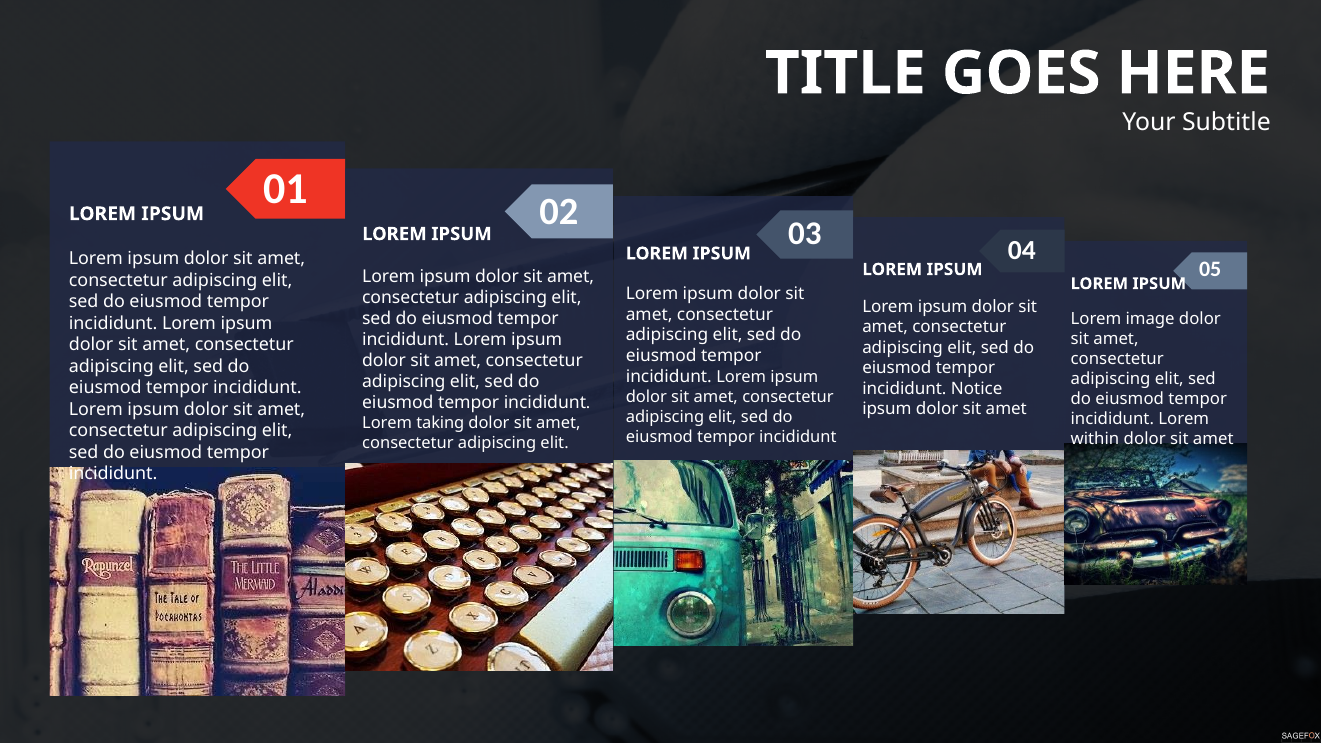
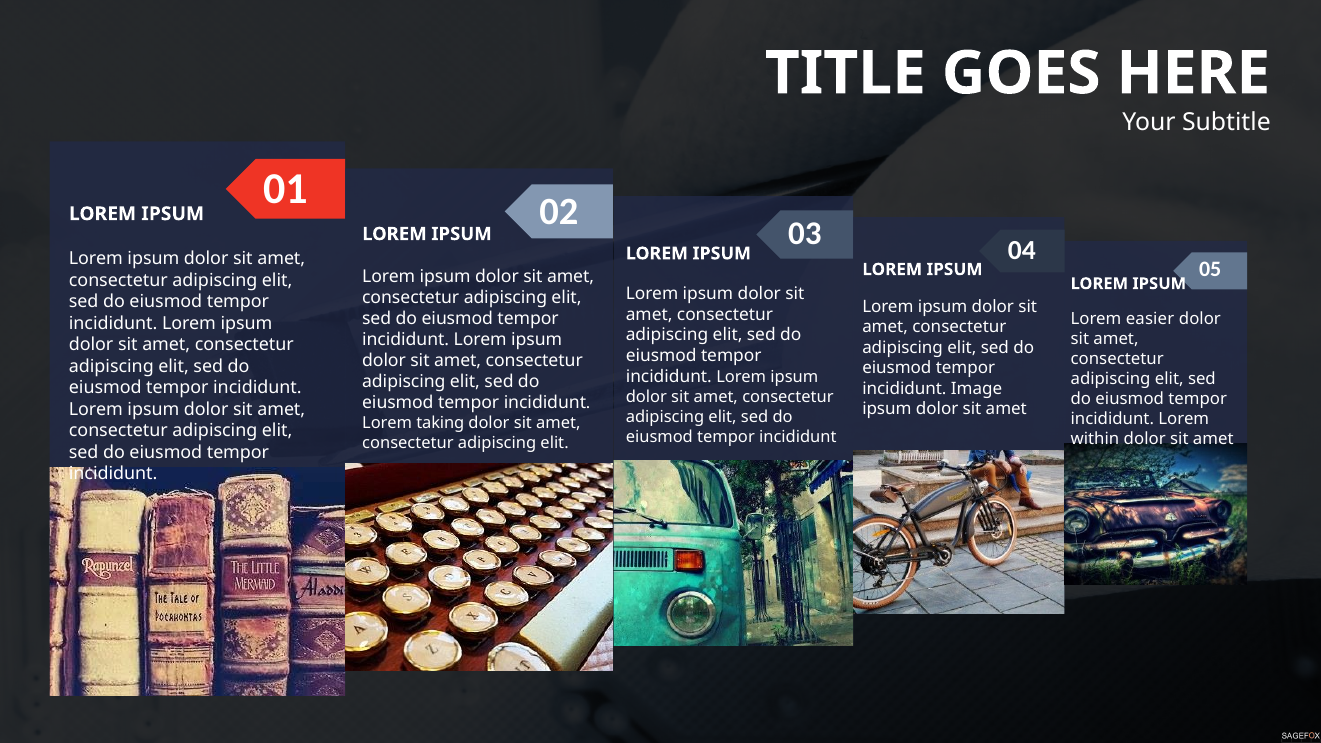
image: image -> easier
Notice: Notice -> Image
